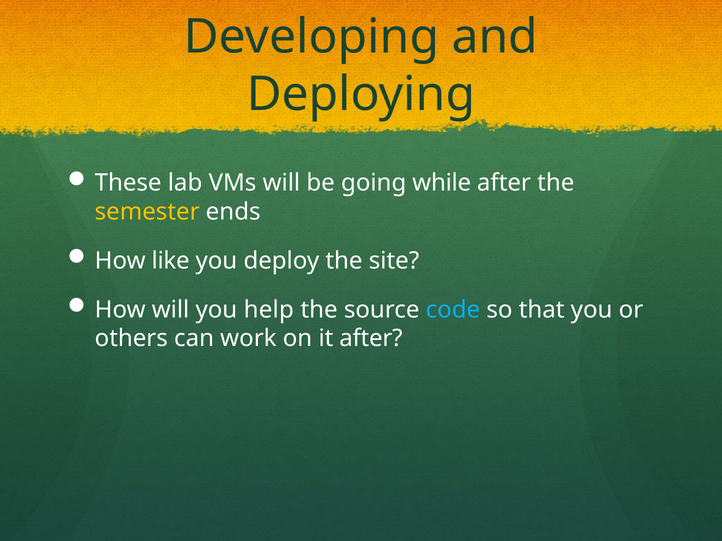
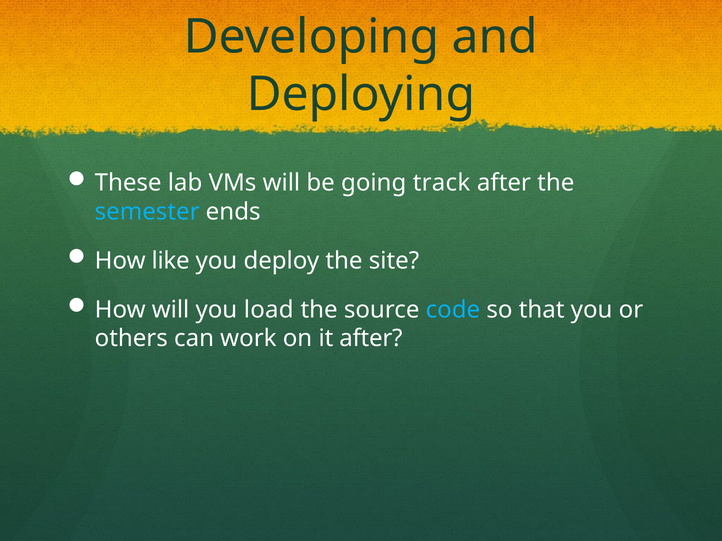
while: while -> track
semester colour: yellow -> light blue
help: help -> load
